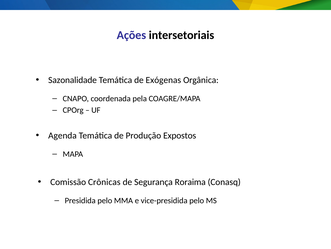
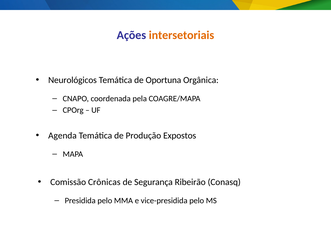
intersetoriais colour: black -> orange
Sazonalidade: Sazonalidade -> Neurológicos
Exógenas: Exógenas -> Oportuna
Roraima: Roraima -> Ribeirão
